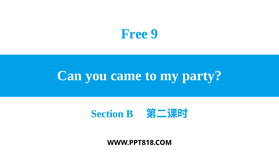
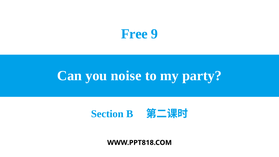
came: came -> noise
